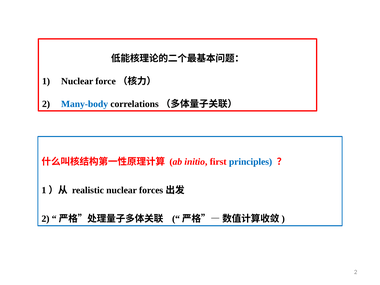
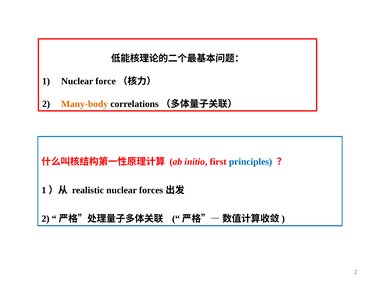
Many-body colour: blue -> orange
